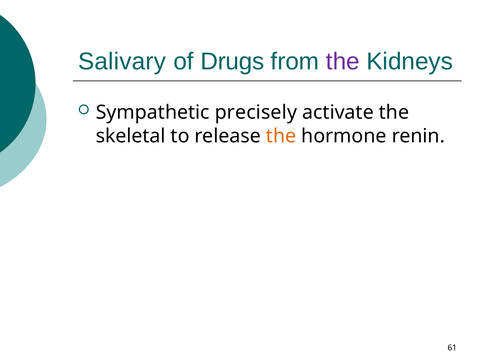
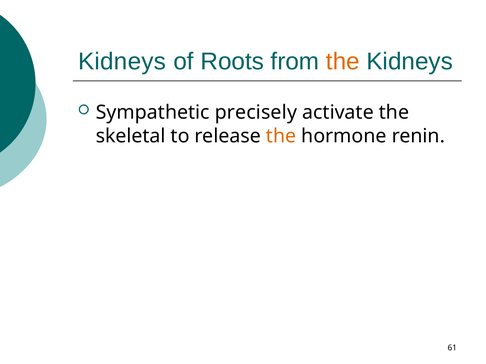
Salivary at (122, 61): Salivary -> Kidneys
Drugs: Drugs -> Roots
the at (343, 61) colour: purple -> orange
